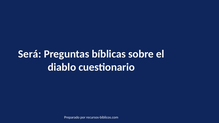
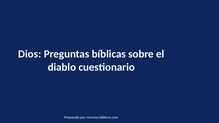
Será: Será -> Dios
